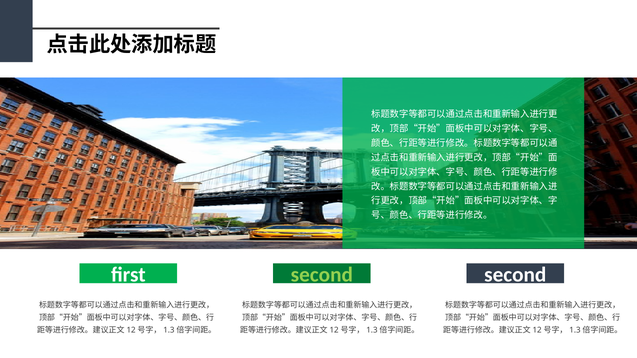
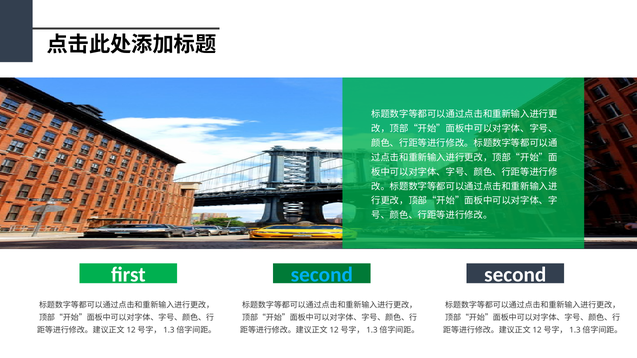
second at (322, 275) colour: light green -> light blue
